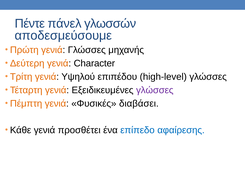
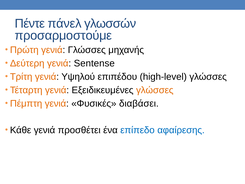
αποδεσμεύσουμε: αποδεσμεύσουμε -> προσαρμοστούμε
Character: Character -> Sentense
γλώσσες at (155, 90) colour: purple -> orange
